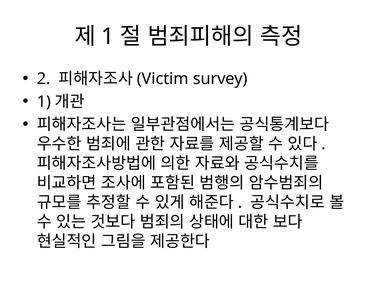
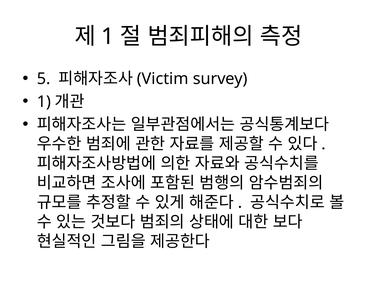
2: 2 -> 5
